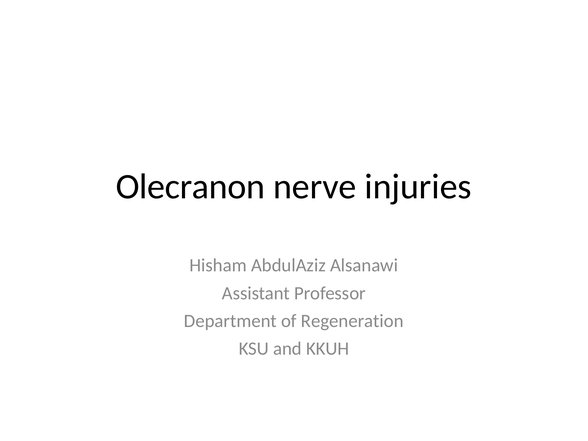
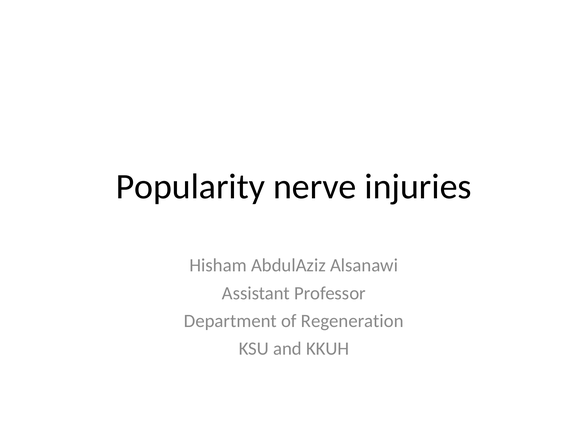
Olecranon: Olecranon -> Popularity
